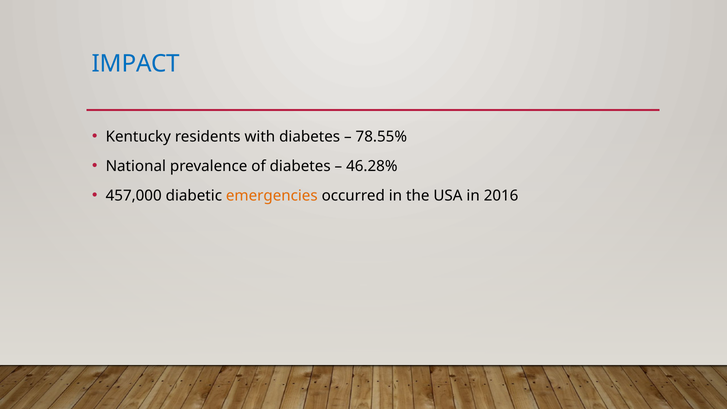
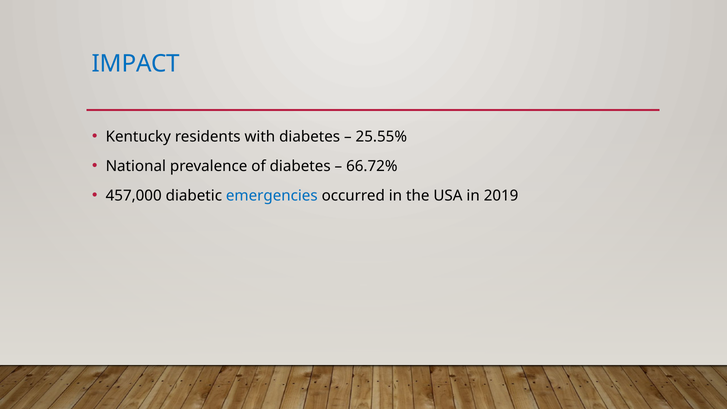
78.55%: 78.55% -> 25.55%
46.28%: 46.28% -> 66.72%
emergencies colour: orange -> blue
2016: 2016 -> 2019
